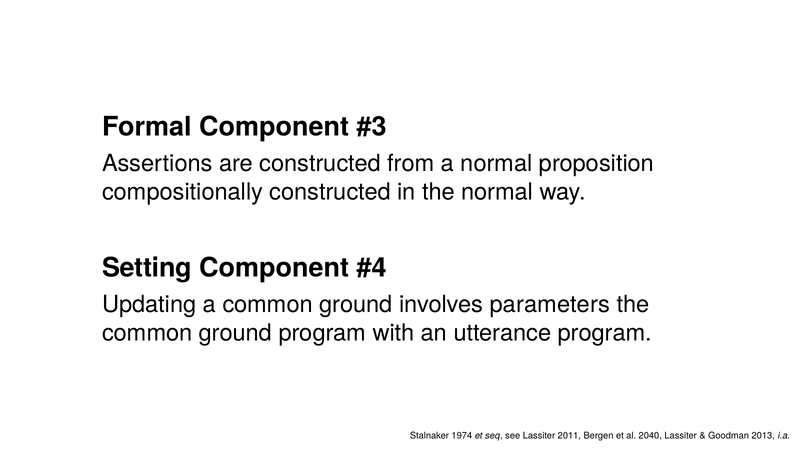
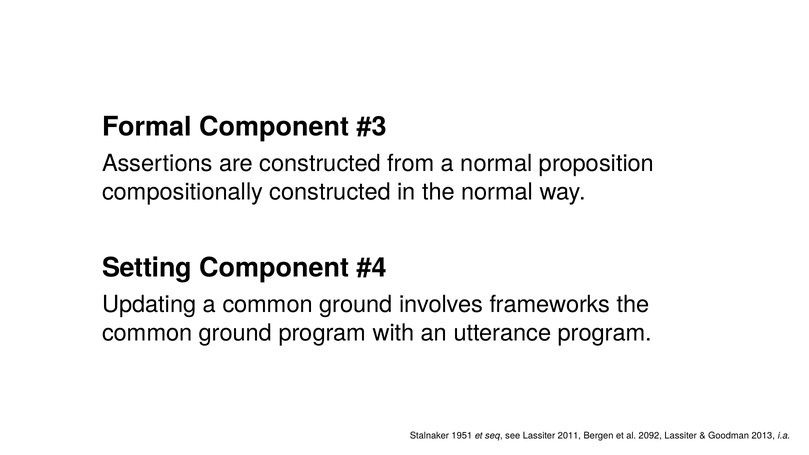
parameters: parameters -> frameworks
1974: 1974 -> 1951
2040: 2040 -> 2092
